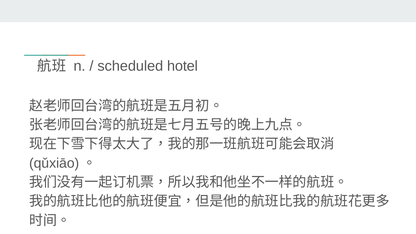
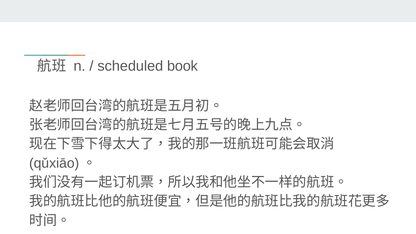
hotel: hotel -> book
